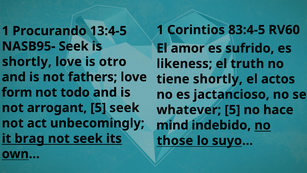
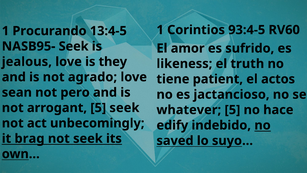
83:4-5: 83:4-5 -> 93:4-5
shortly at (27, 62): shortly -> jealous
otro: otro -> they
fathers: fathers -> agrado
tiene shortly: shortly -> patient
form: form -> sean
todo: todo -> pero
mind: mind -> edify
those: those -> saved
